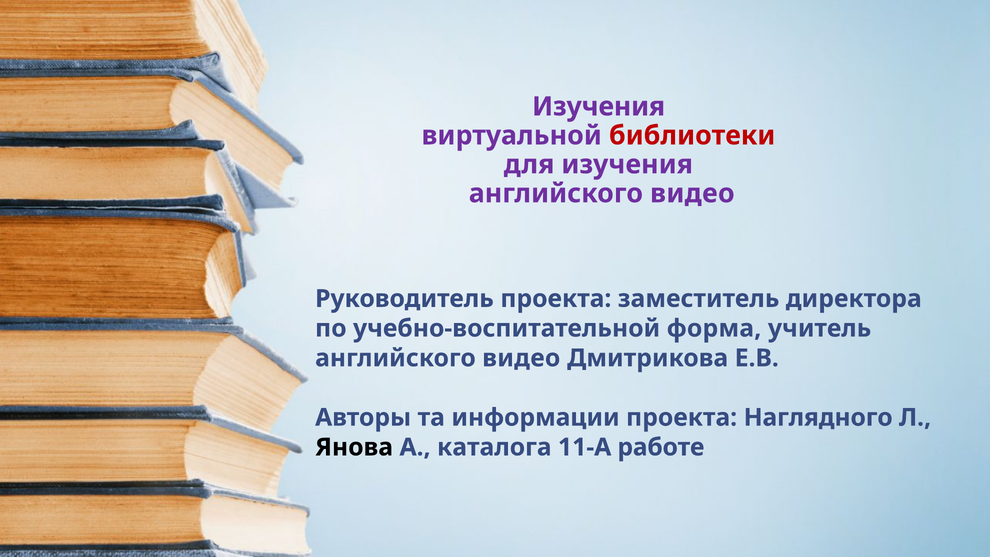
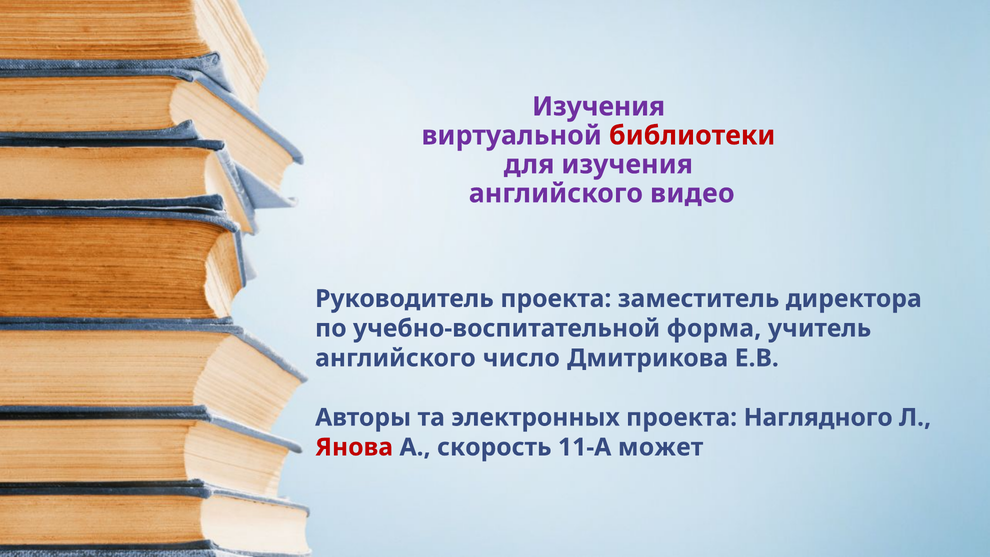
видео at (521, 358): видео -> число
информации: информации -> электронных
Янова colour: black -> red
каталога: каталога -> скорость
работе: работе -> может
